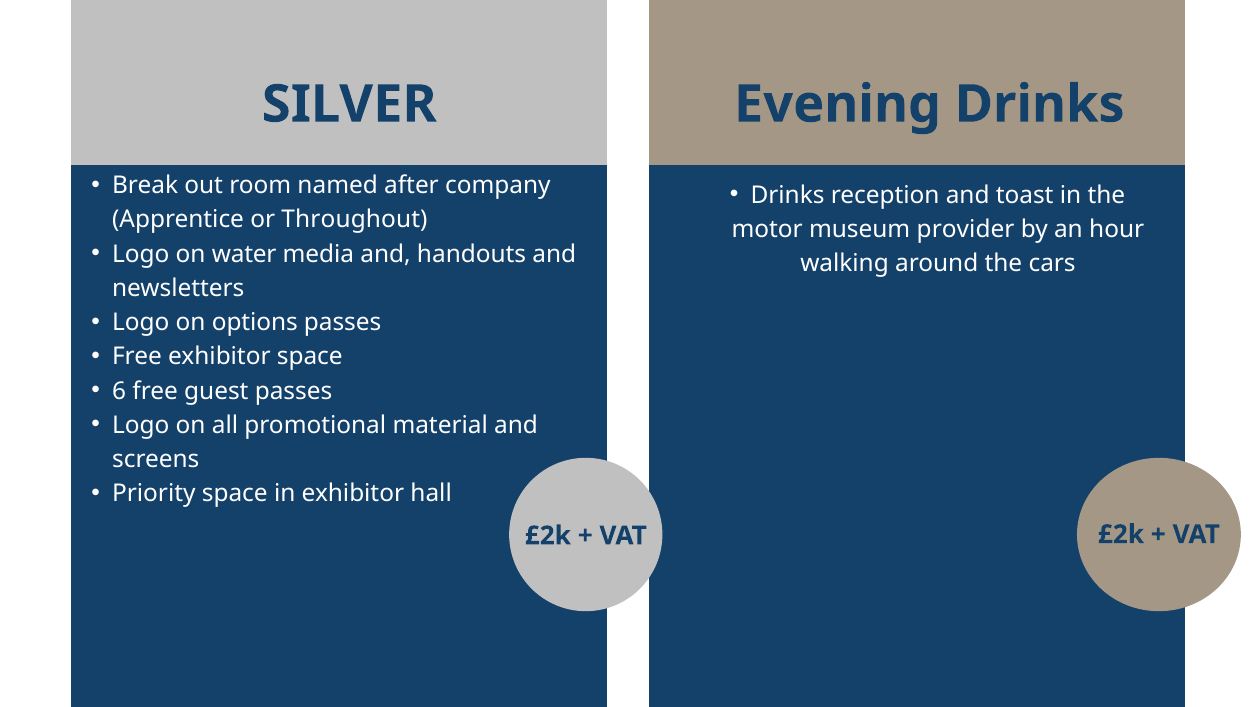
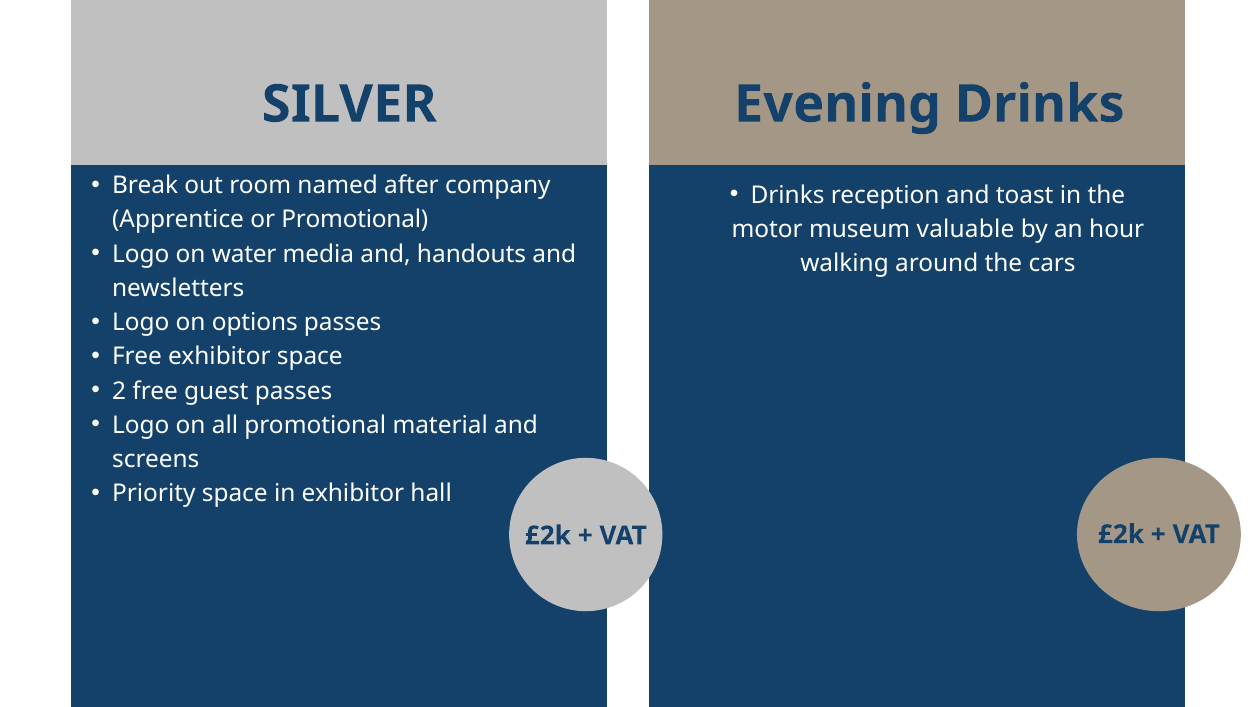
or Throughout: Throughout -> Promotional
provider: provider -> valuable
6: 6 -> 2
